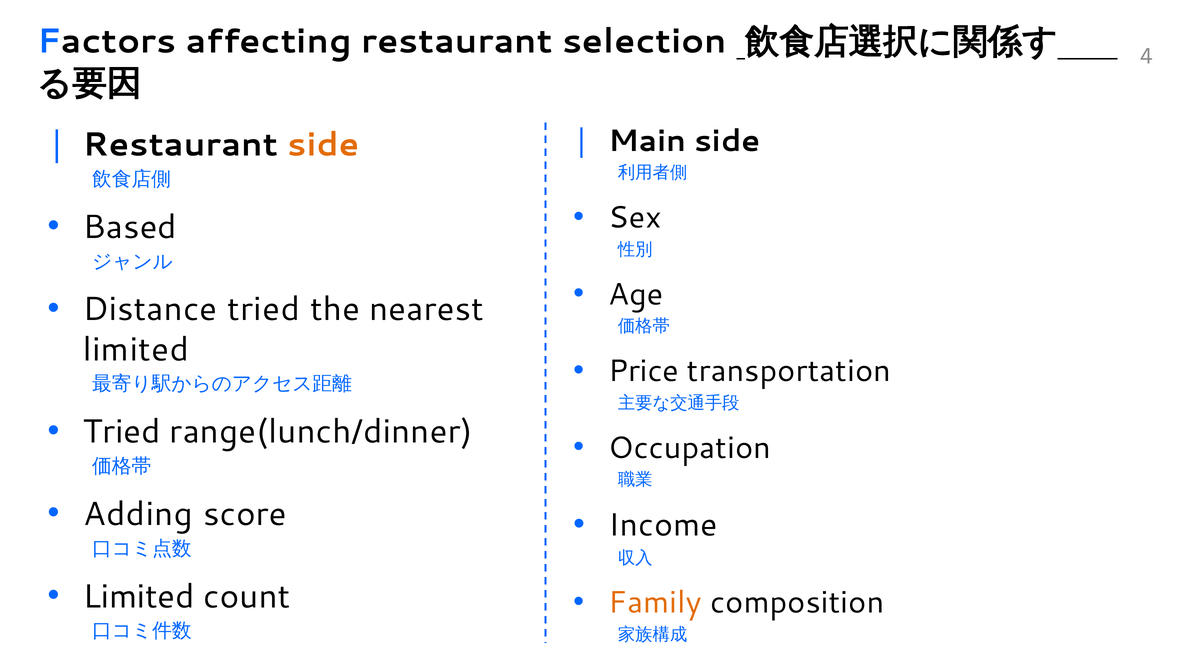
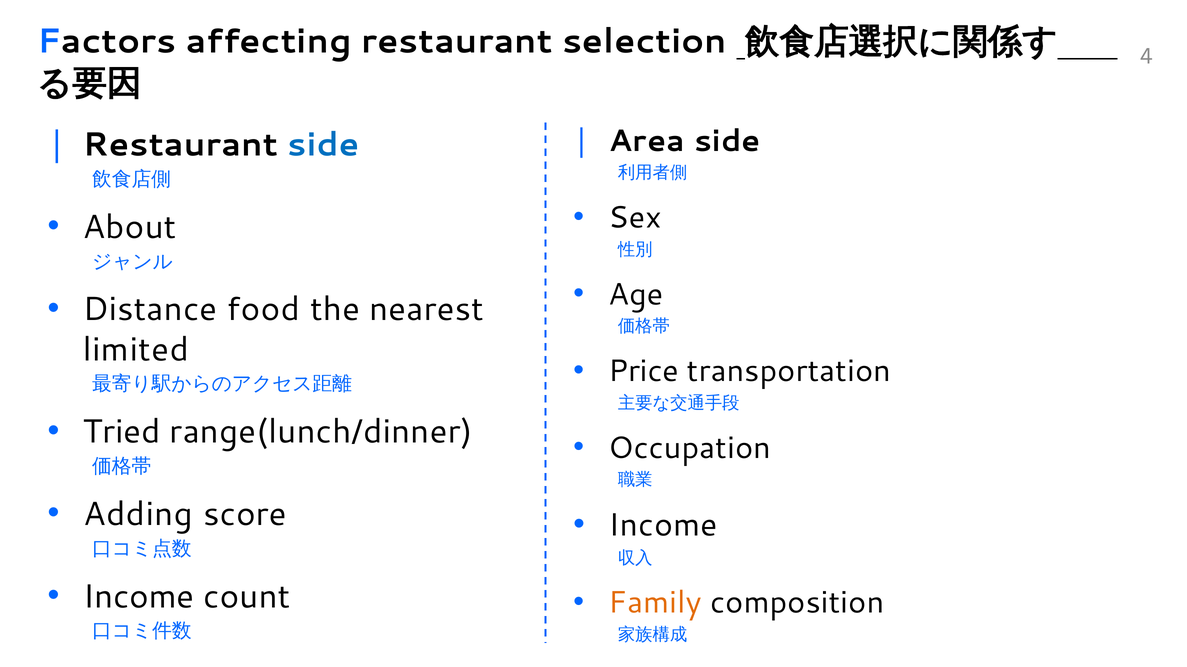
Main: Main -> Area
side at (323, 145) colour: orange -> blue
Based: Based -> About
Distance tried: tried -> food
Limited at (139, 597): Limited -> Income
